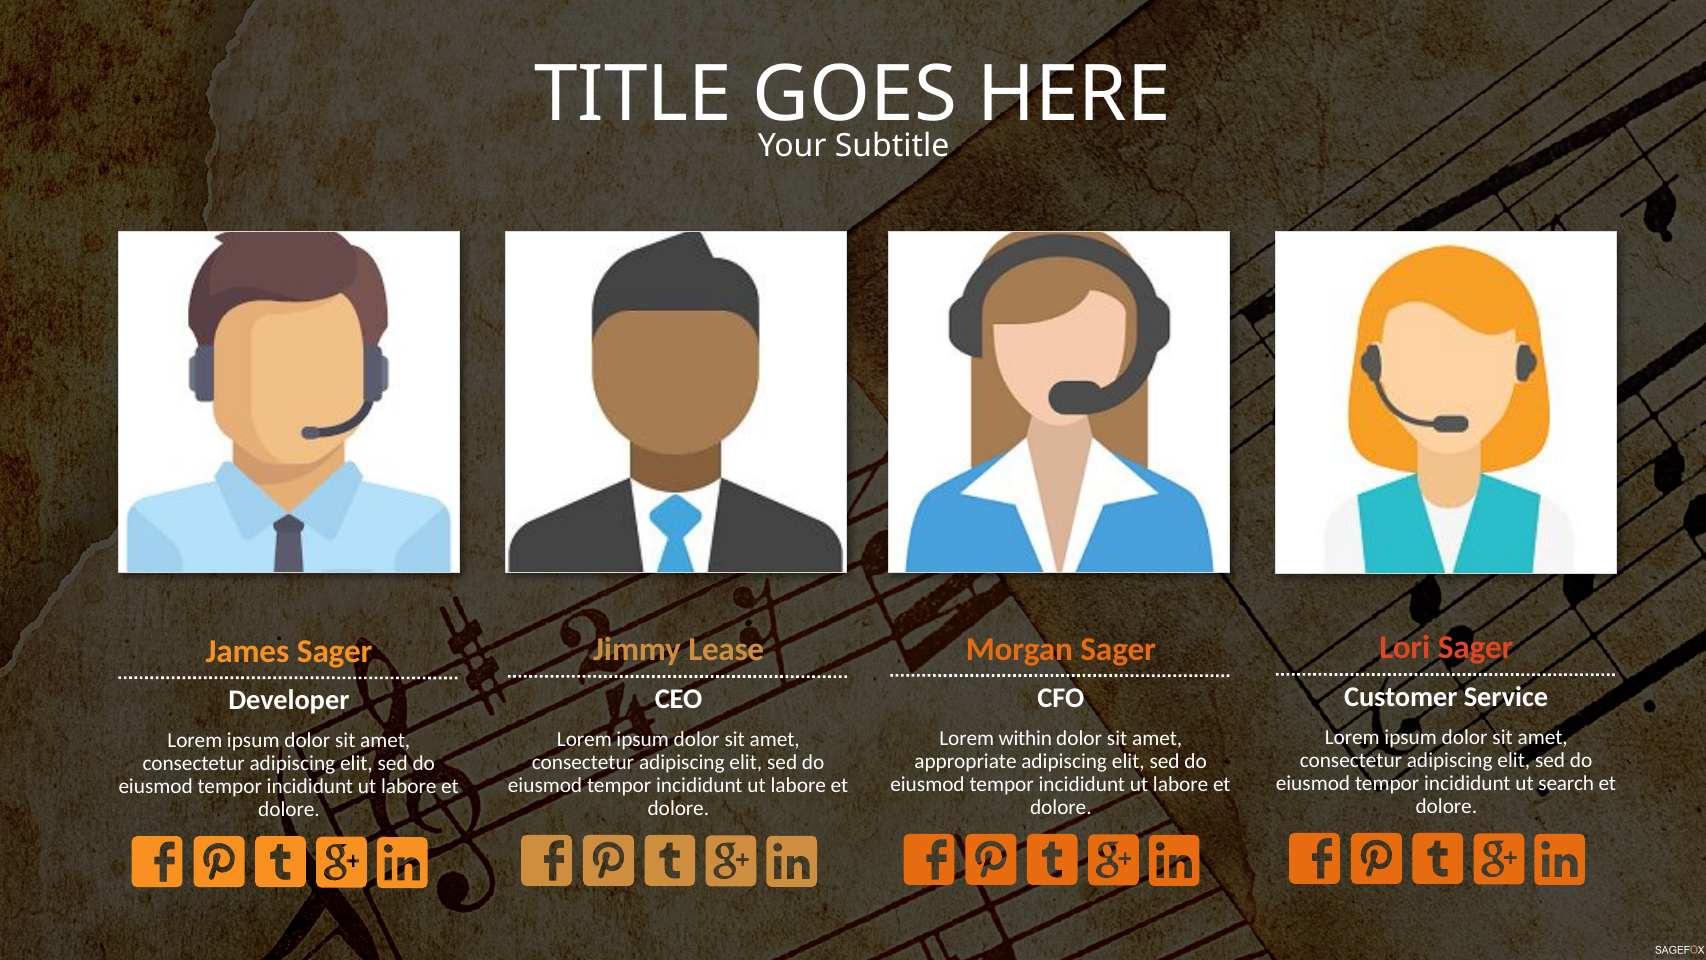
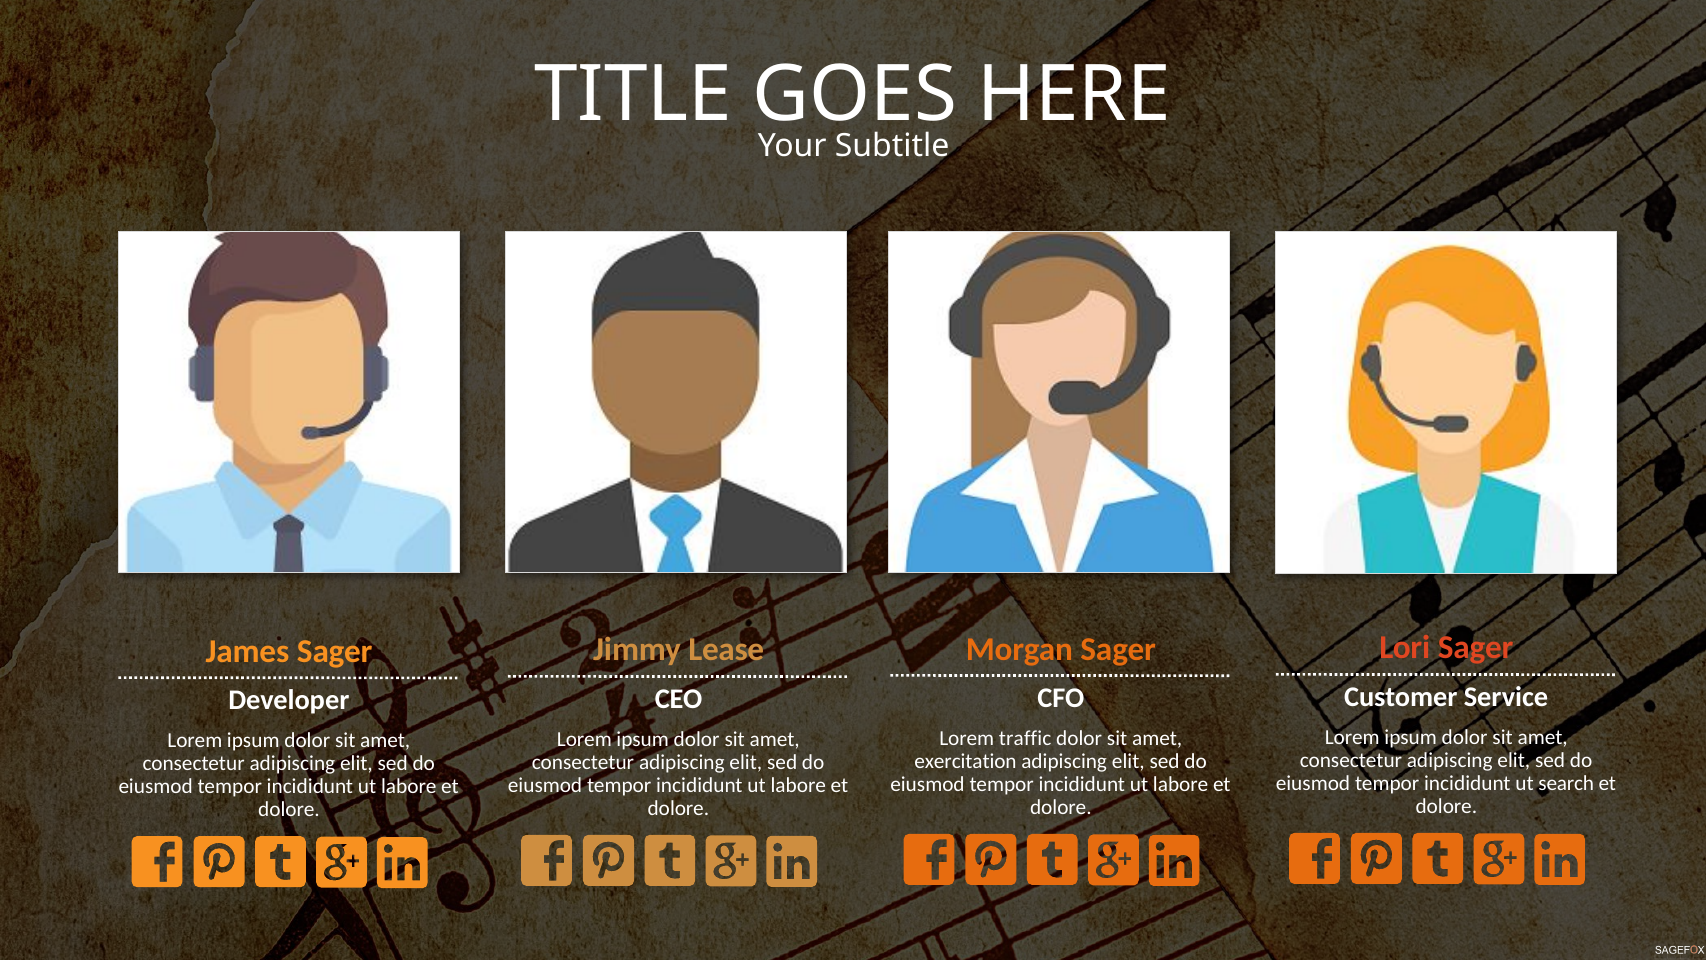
within: within -> traffic
appropriate: appropriate -> exercitation
